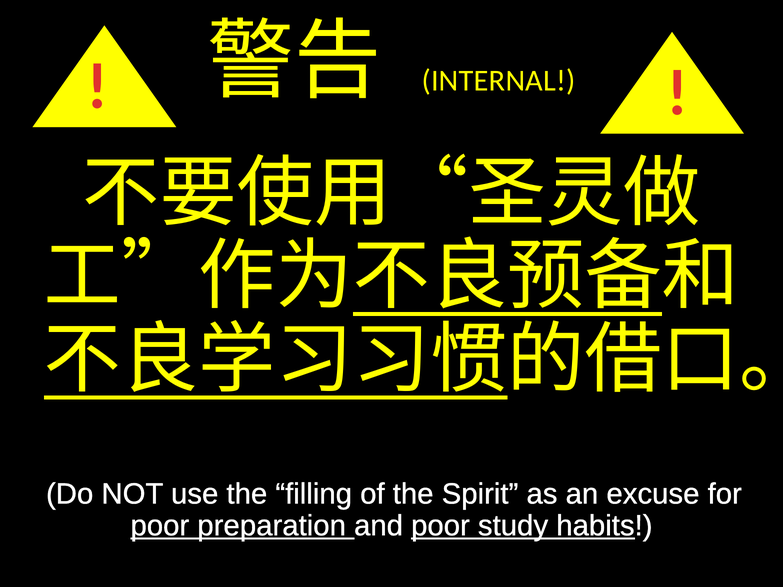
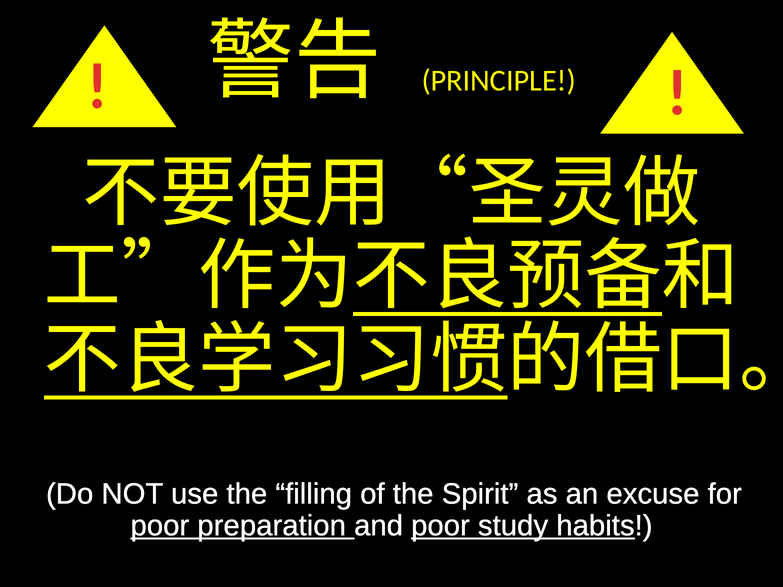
INTERNAL: INTERNAL -> PRINCIPLE
